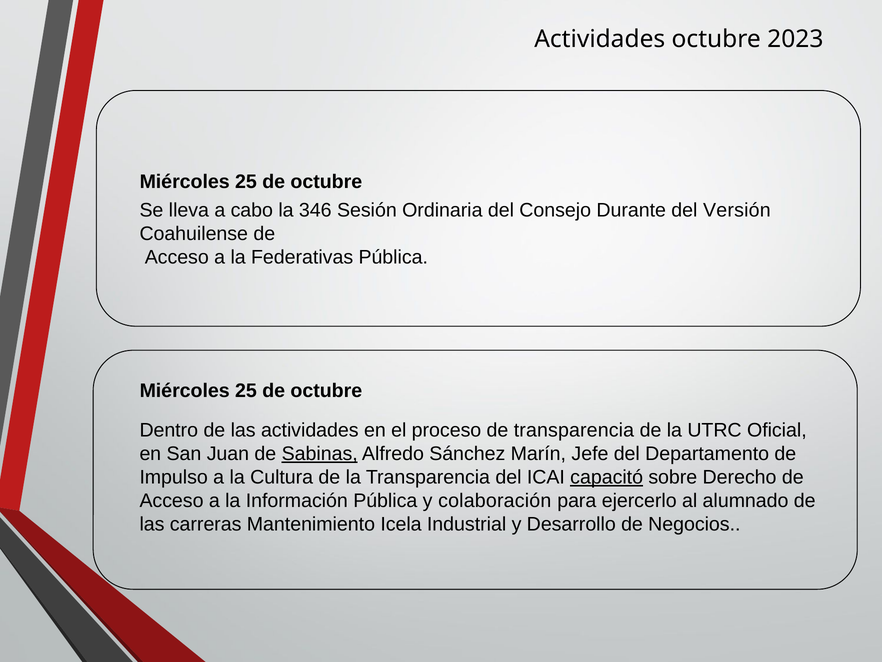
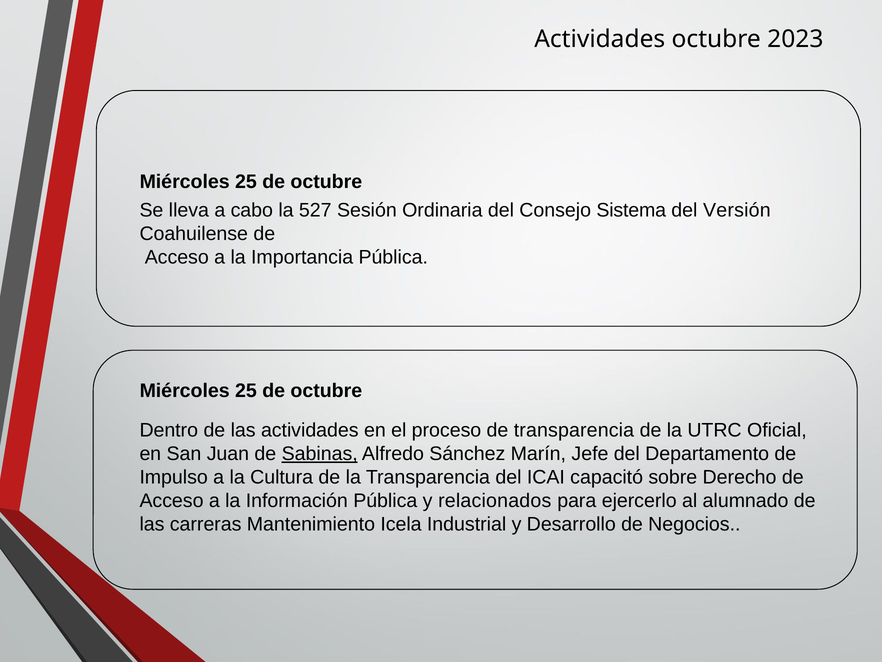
346: 346 -> 527
Durante: Durante -> Sistema
Federativas: Federativas -> Importancia
capacitó underline: present -> none
colaboración: colaboración -> relacionados
